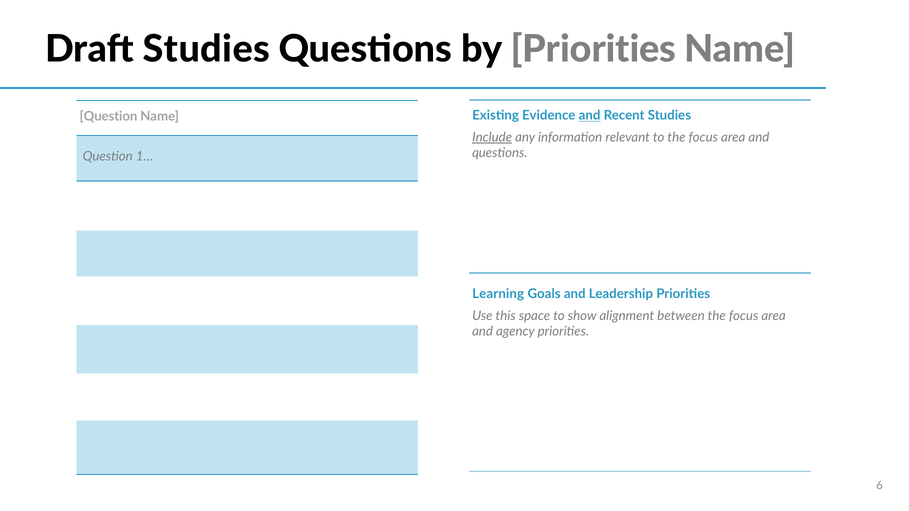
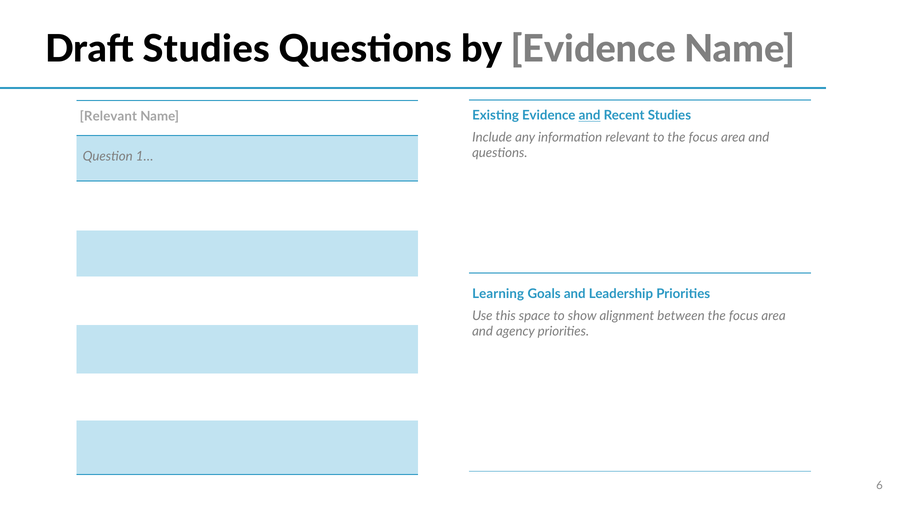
by Priorities: Priorities -> Evidence
Question at (108, 117): Question -> Relevant
Include underline: present -> none
